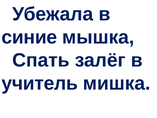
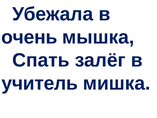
синие: синие -> очень
